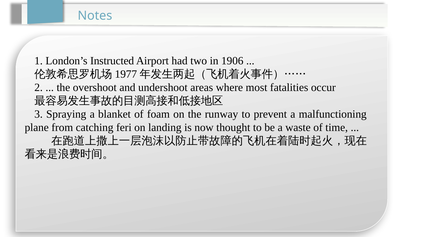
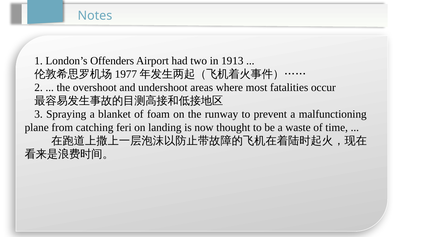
Instructed: Instructed -> Offenders
1906: 1906 -> 1913
